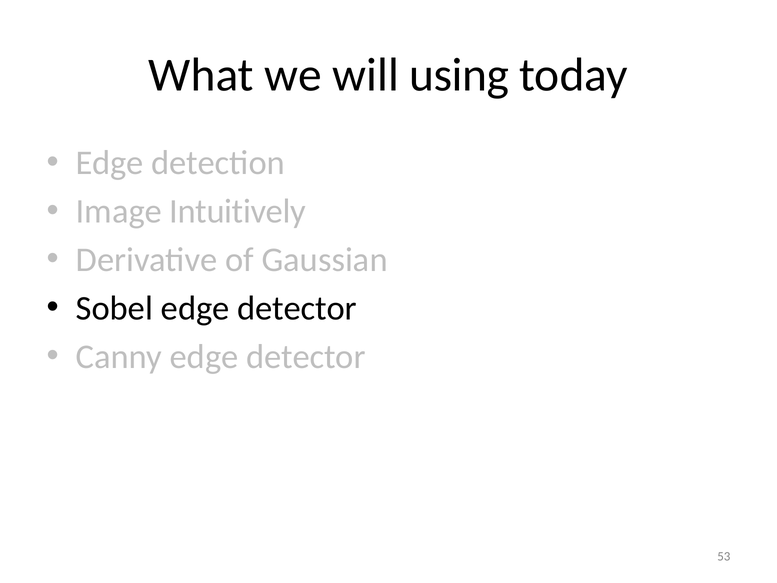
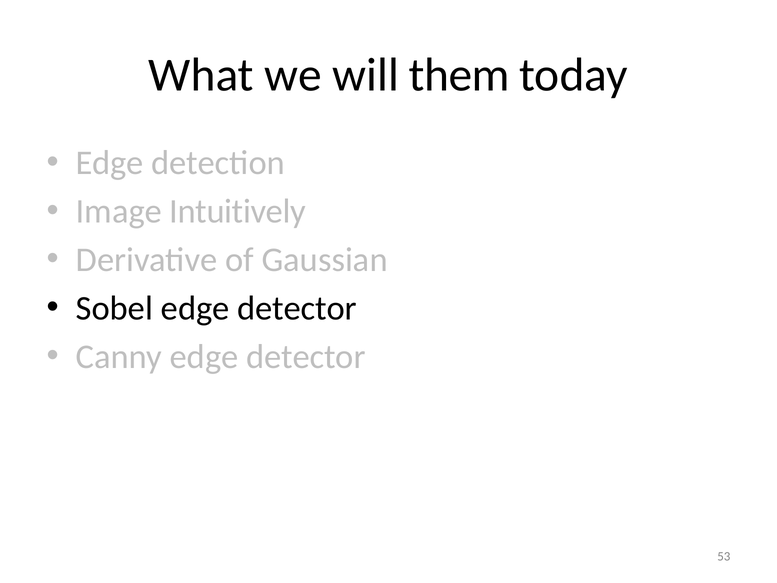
using: using -> them
